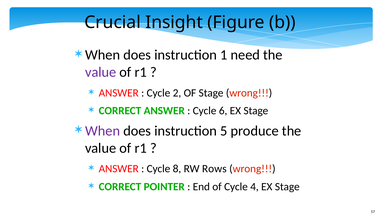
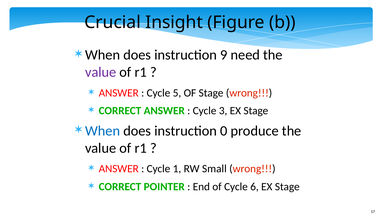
1: 1 -> 9
2: 2 -> 5
6: 6 -> 3
When at (103, 131) colour: purple -> blue
5: 5 -> 0
8: 8 -> 1
Rows: Rows -> Small
4: 4 -> 6
